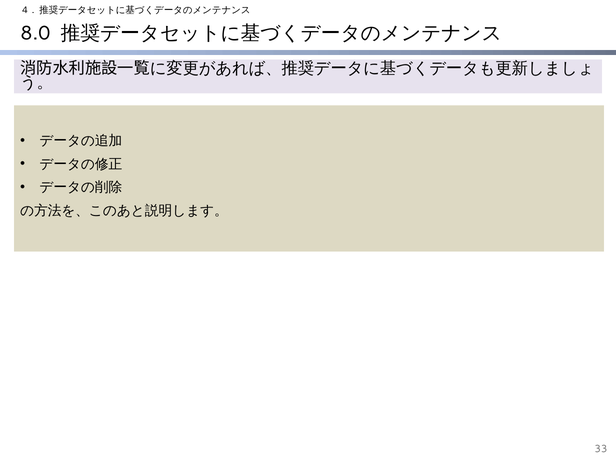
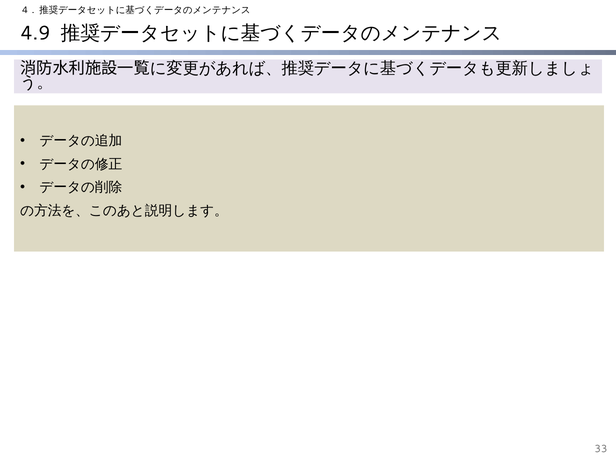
8.0: 8.0 -> 4.9
